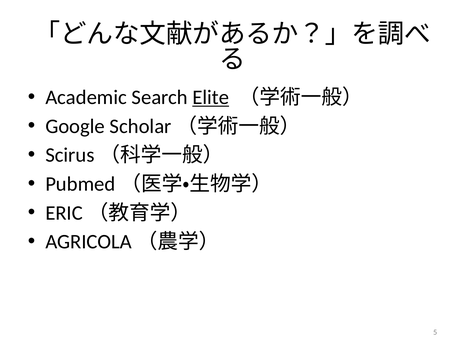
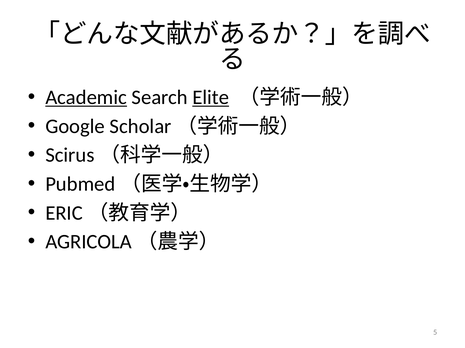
Academic underline: none -> present
